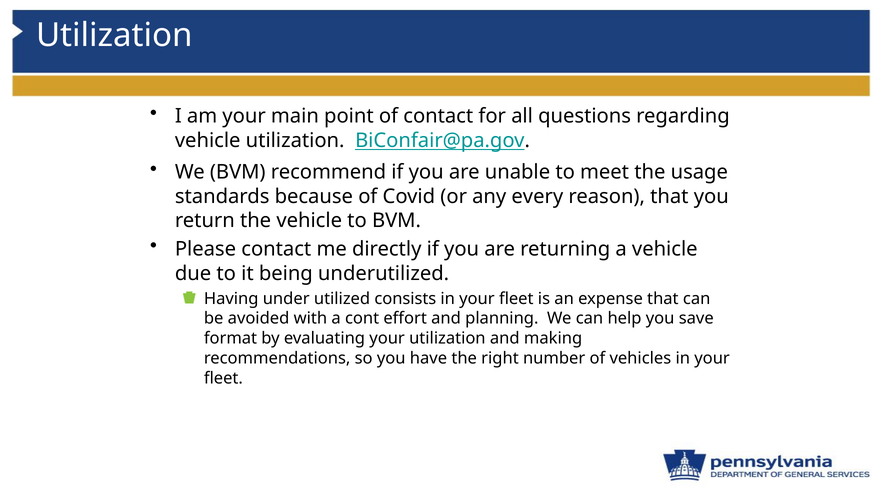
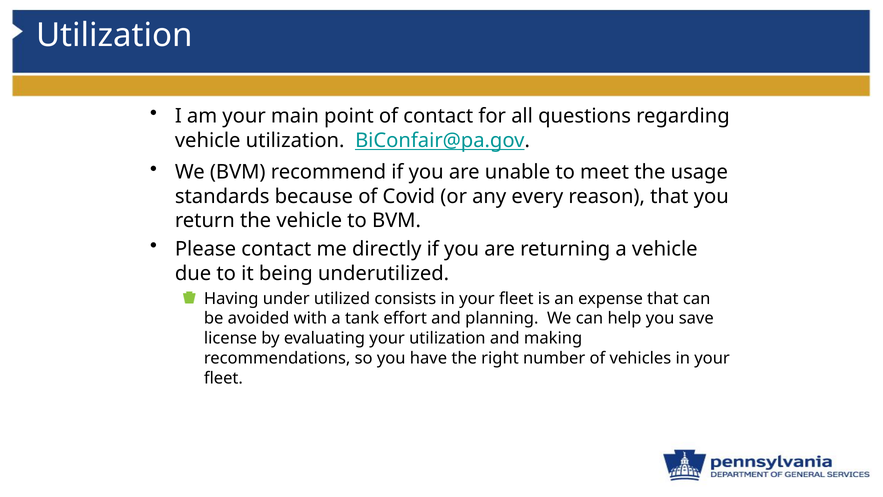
cont: cont -> tank
format: format -> license
